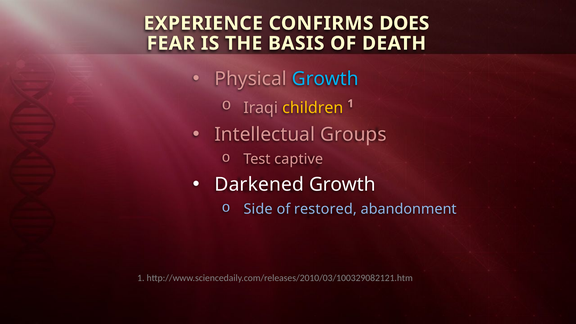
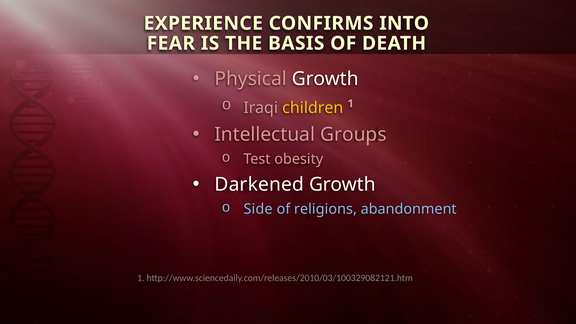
DOES: DOES -> INTO
Growth at (325, 79) colour: light blue -> white
captive: captive -> obesity
restored: restored -> religions
